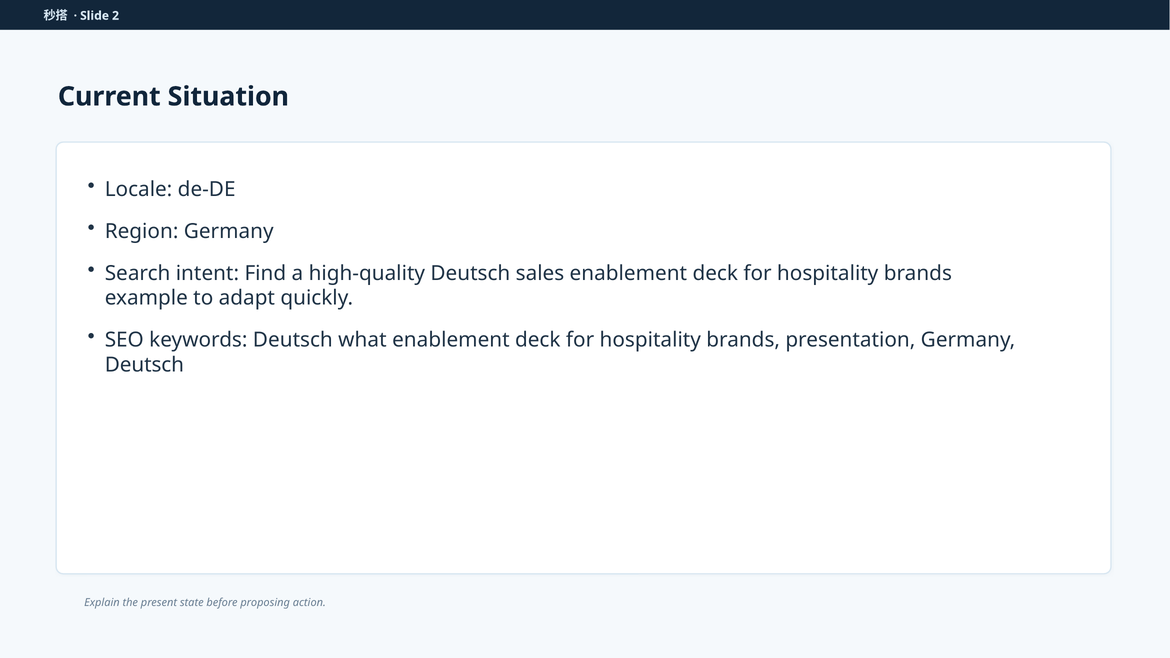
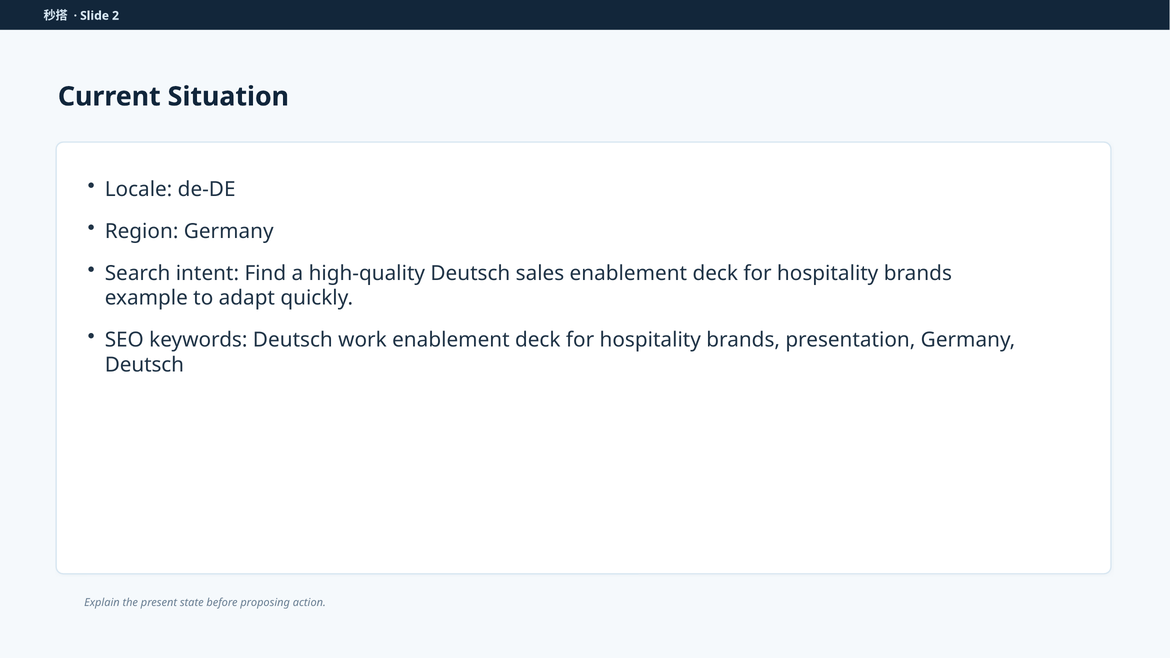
what: what -> work
